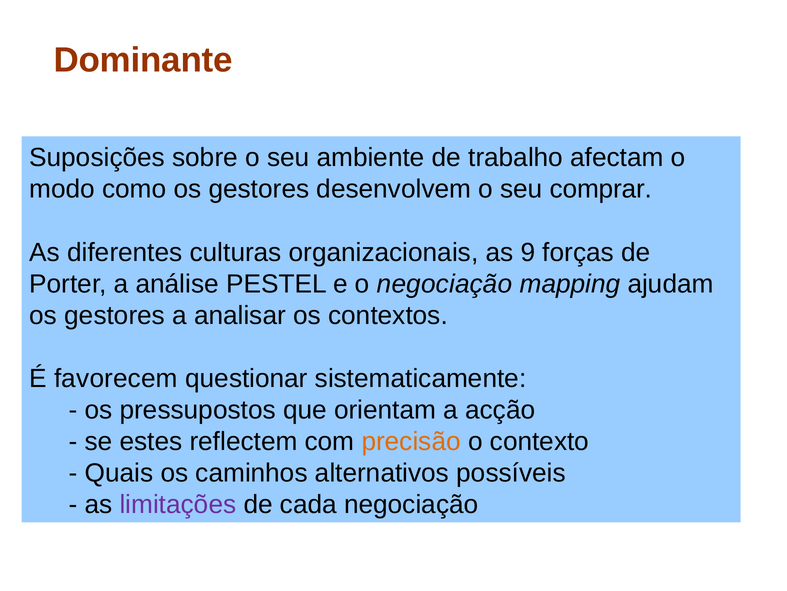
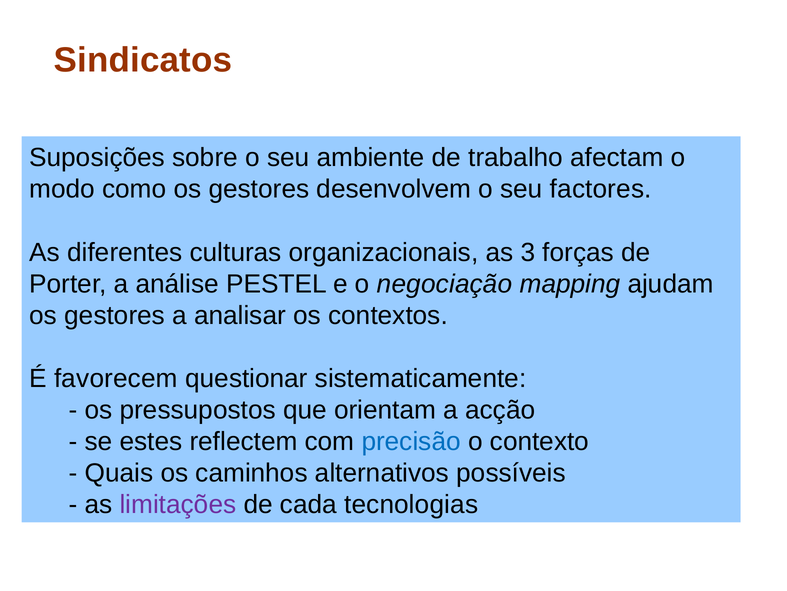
Dominante: Dominante -> Sindicatos
comprar: comprar -> factores
9: 9 -> 3
precisão colour: orange -> blue
cada negociação: negociação -> tecnologias
